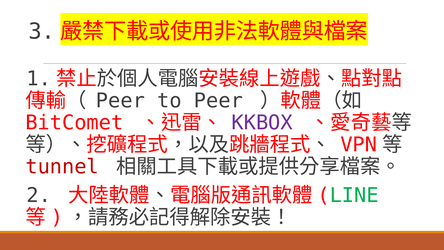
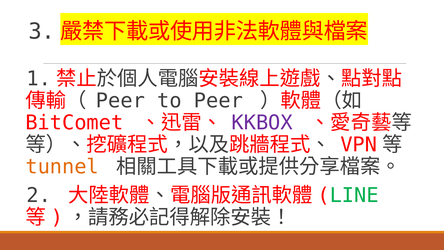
tunnel colour: red -> orange
